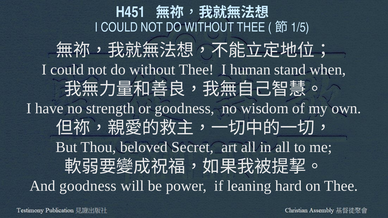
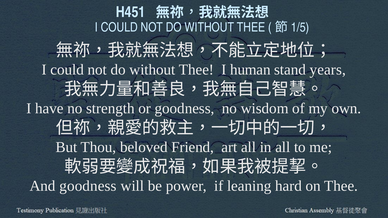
when: when -> years
Secret: Secret -> Friend
